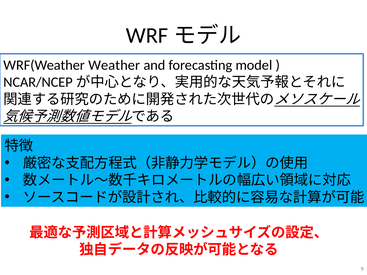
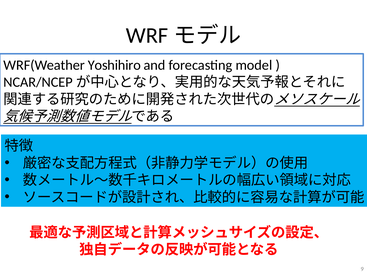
Weather: Weather -> Yoshihiro
